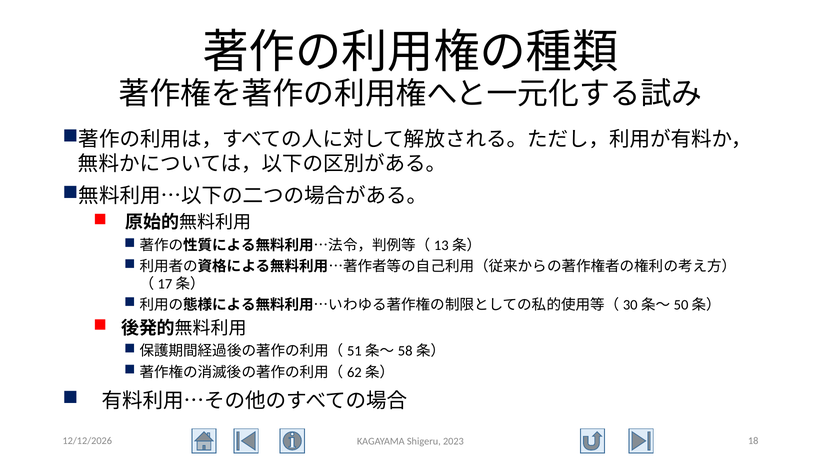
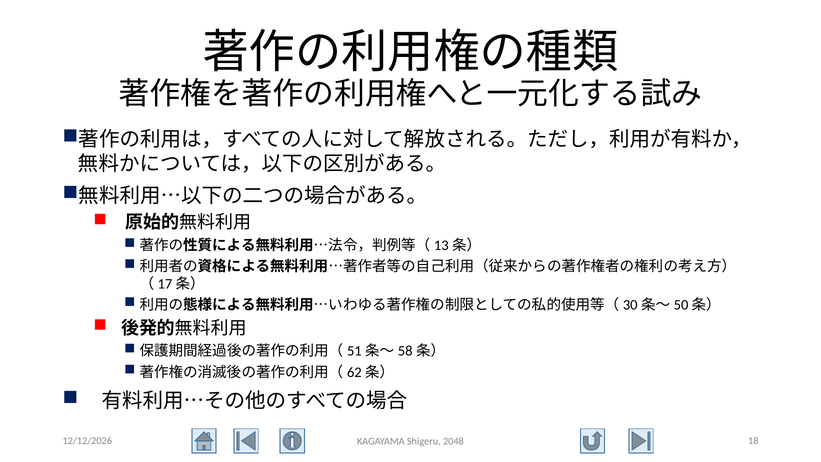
2023: 2023 -> 2048
